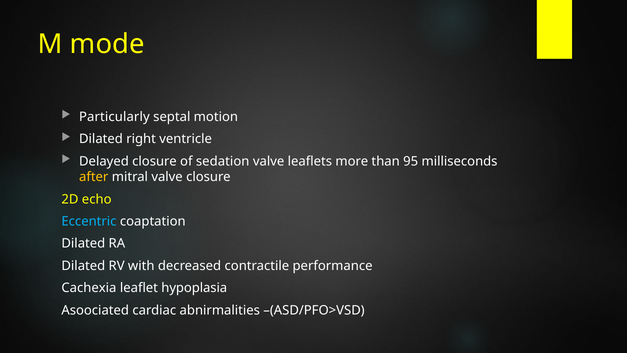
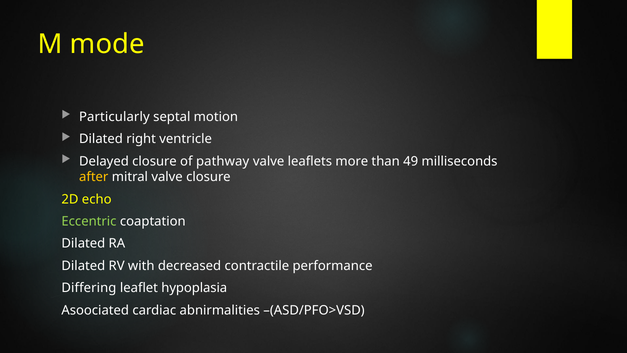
sedation: sedation -> pathway
95: 95 -> 49
Eccentric colour: light blue -> light green
Cachexia: Cachexia -> Differing
